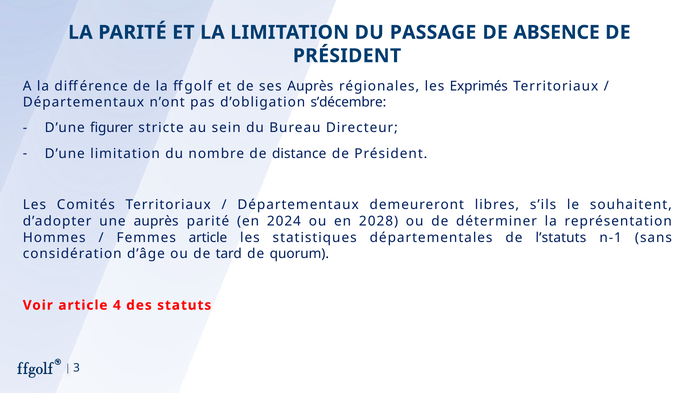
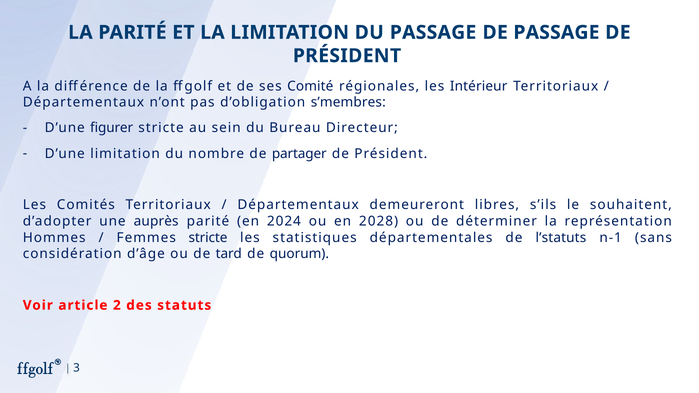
DE ABSENCE: ABSENCE -> PASSAGE
ses Auprès: Auprès -> Comité
Exprimés: Exprimés -> Intérieur
s’décembre: s’décembre -> s’membres
distance: distance -> partager
Femmes article: article -> stricte
4: 4 -> 2
